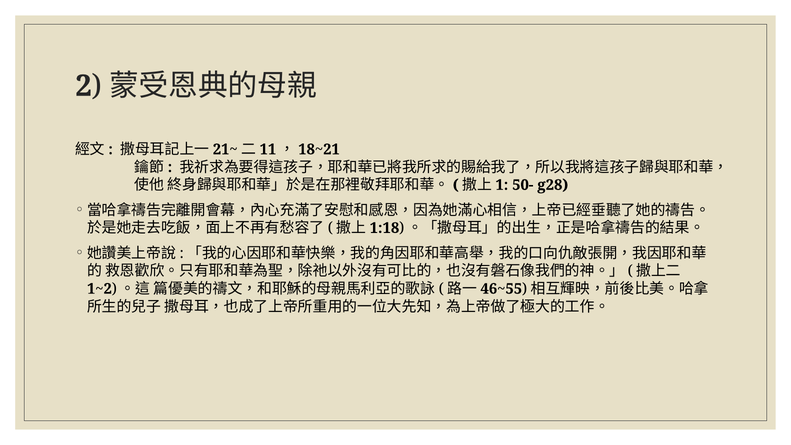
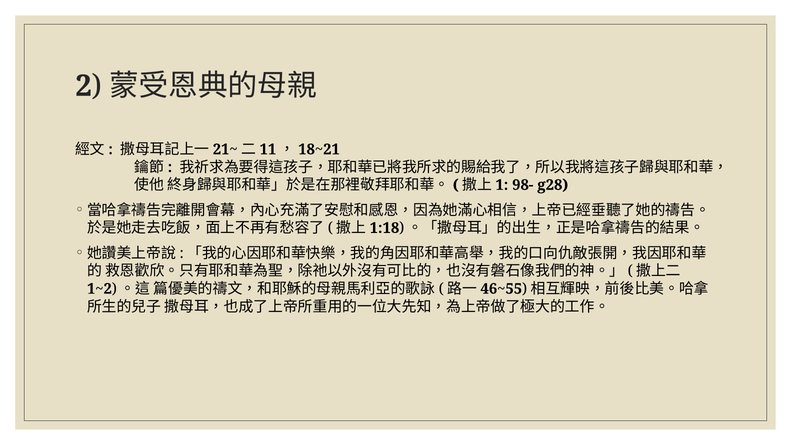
50-: 50- -> 98-
